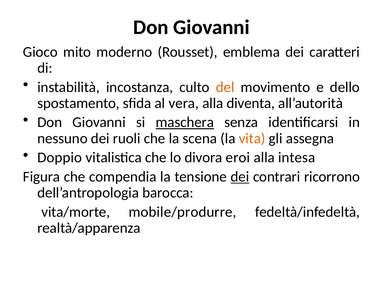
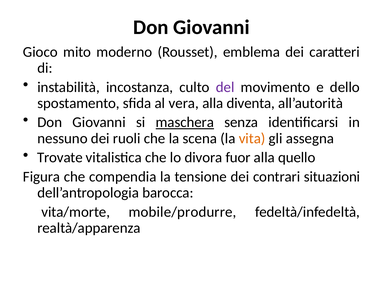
del colour: orange -> purple
Doppio: Doppio -> Trovate
eroi: eroi -> fuor
intesa: intesa -> quello
dei at (240, 177) underline: present -> none
ricorrono: ricorrono -> situazioni
